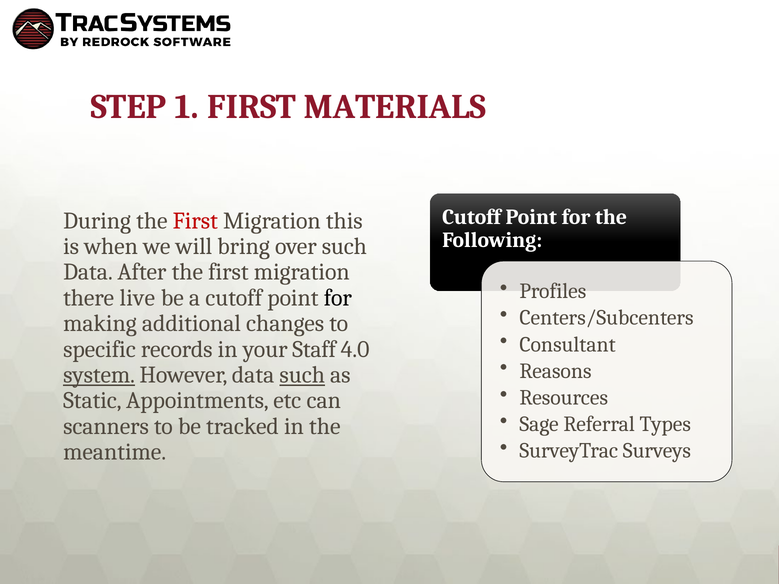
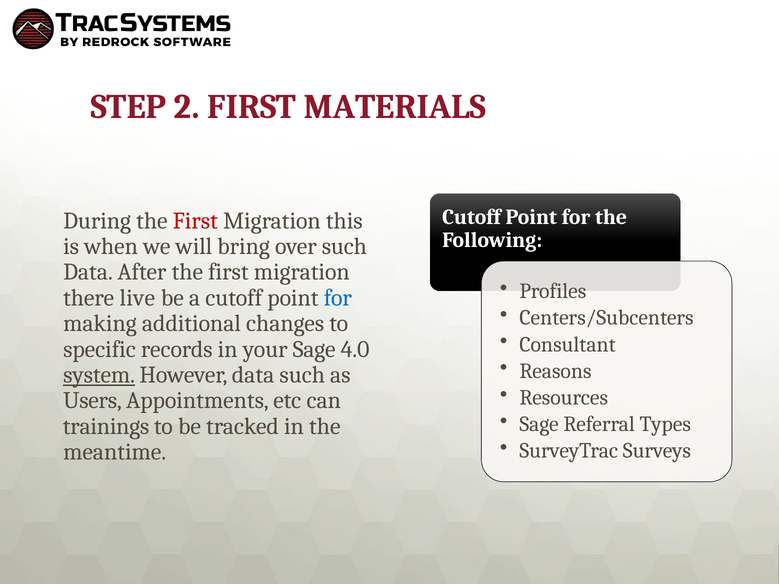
1: 1 -> 2
for at (338, 298) colour: black -> blue
your Staff: Staff -> Sage
such at (302, 375) underline: present -> none
Static: Static -> Users
scanners: scanners -> trainings
